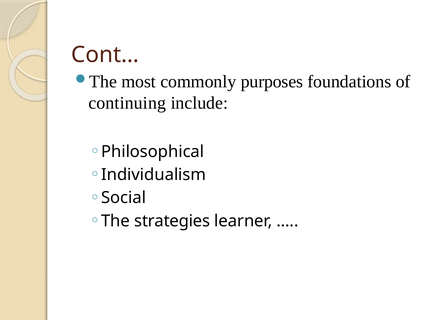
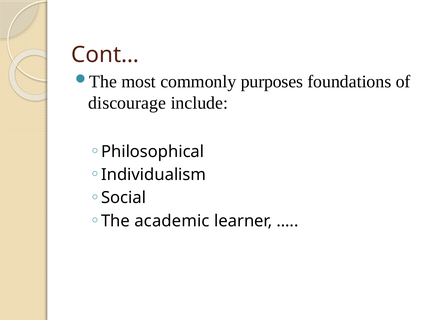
continuing: continuing -> discourage
strategies: strategies -> academic
